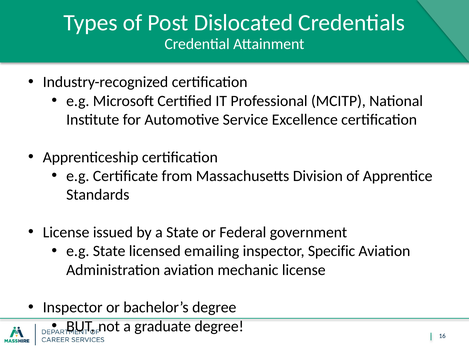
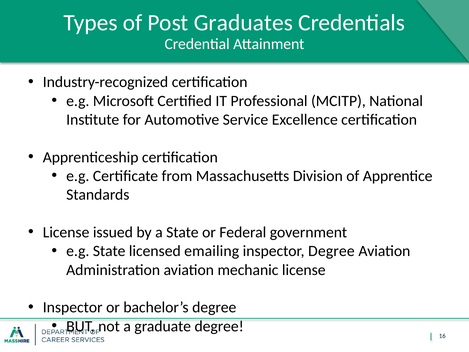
Dislocated: Dislocated -> Graduates
inspector Specific: Specific -> Degree
